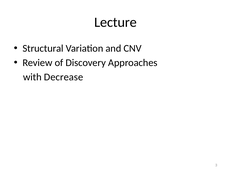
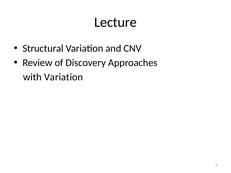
with Decrease: Decrease -> Variation
